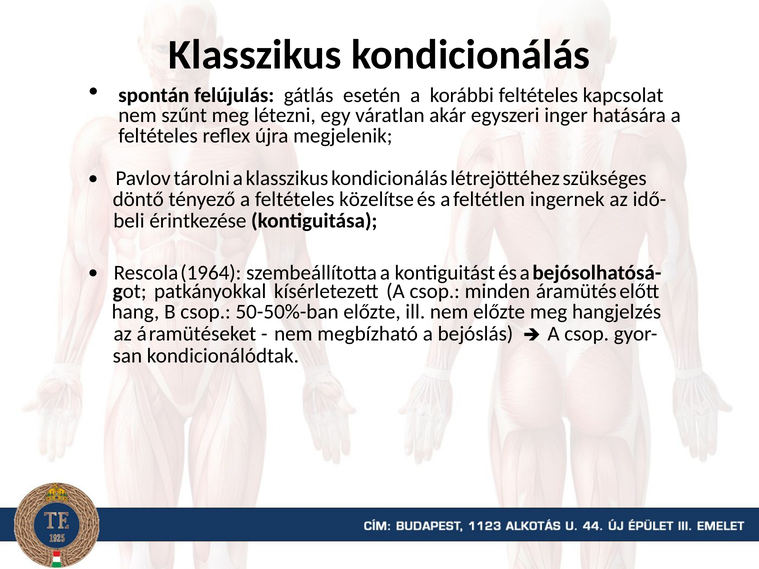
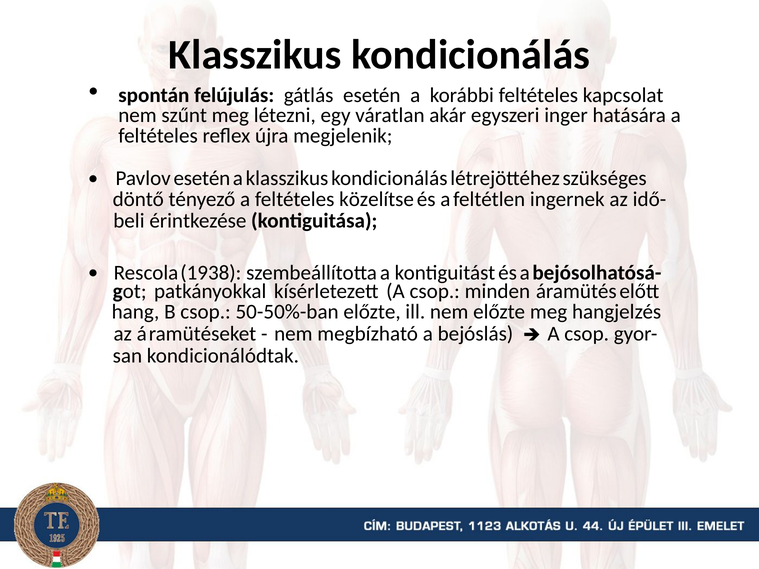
Pavlov tárolni: tárolni -> esetén
1964: 1964 -> 1938
